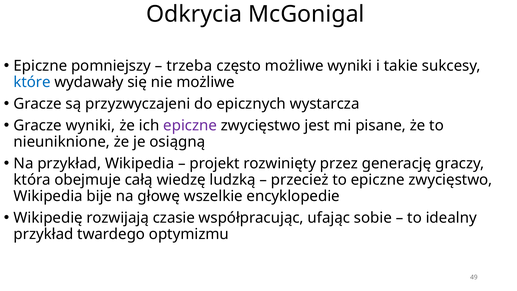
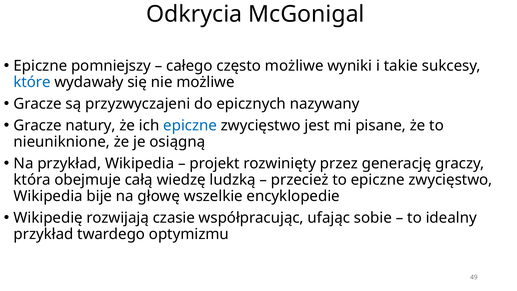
trzeba: trzeba -> całego
wystarcza: wystarcza -> nazywany
Gracze wyniki: wyniki -> natury
epiczne at (190, 125) colour: purple -> blue
